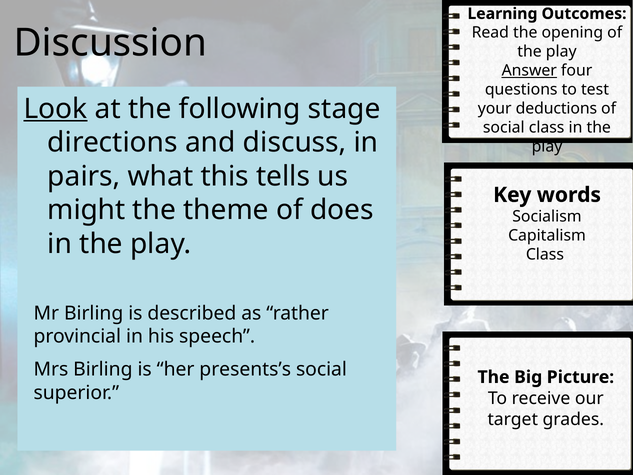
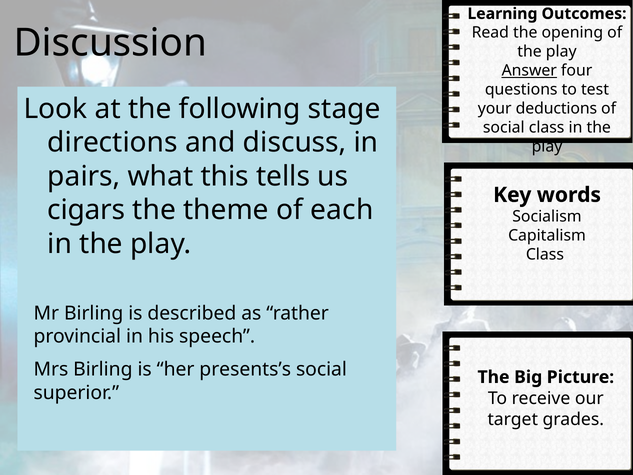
Look underline: present -> none
might: might -> cigars
does: does -> each
